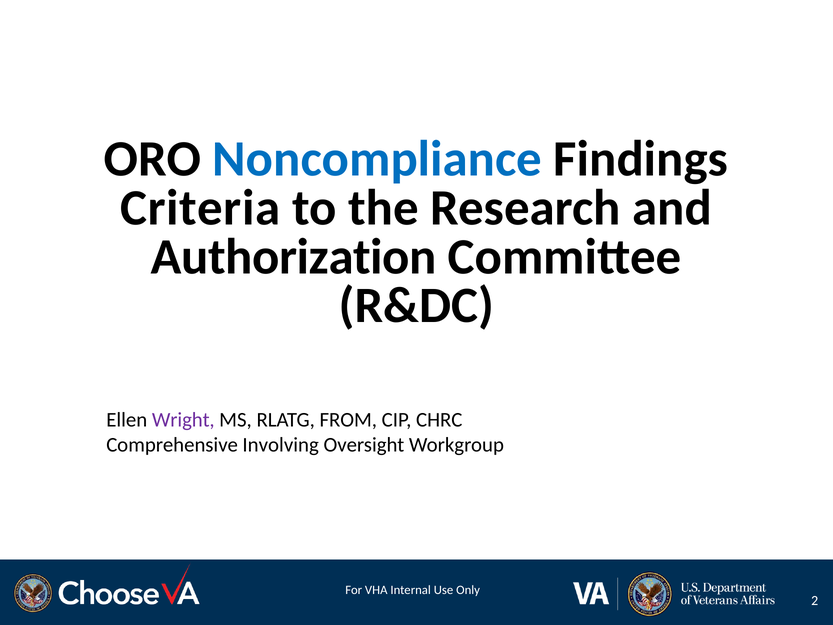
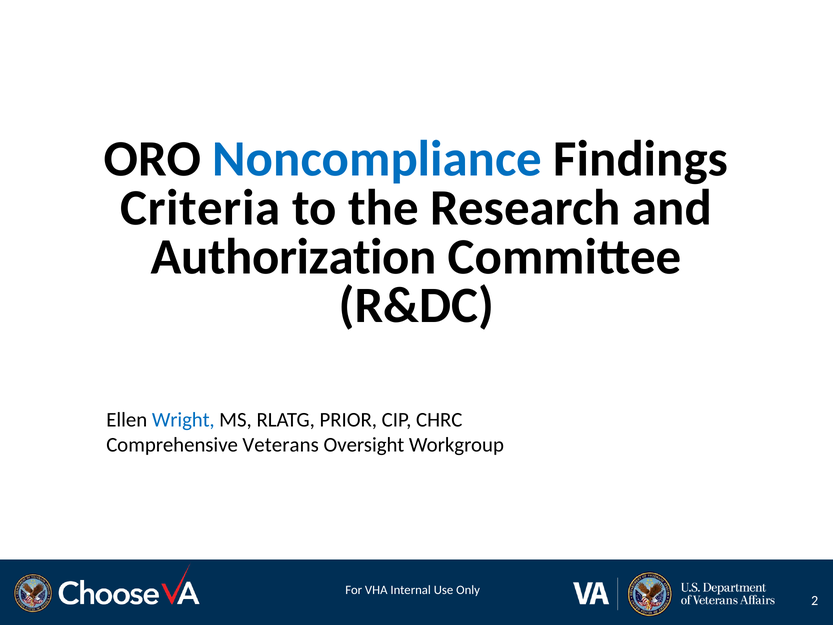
Wright colour: purple -> blue
FROM: FROM -> PRIOR
Involving: Involving -> Veterans
